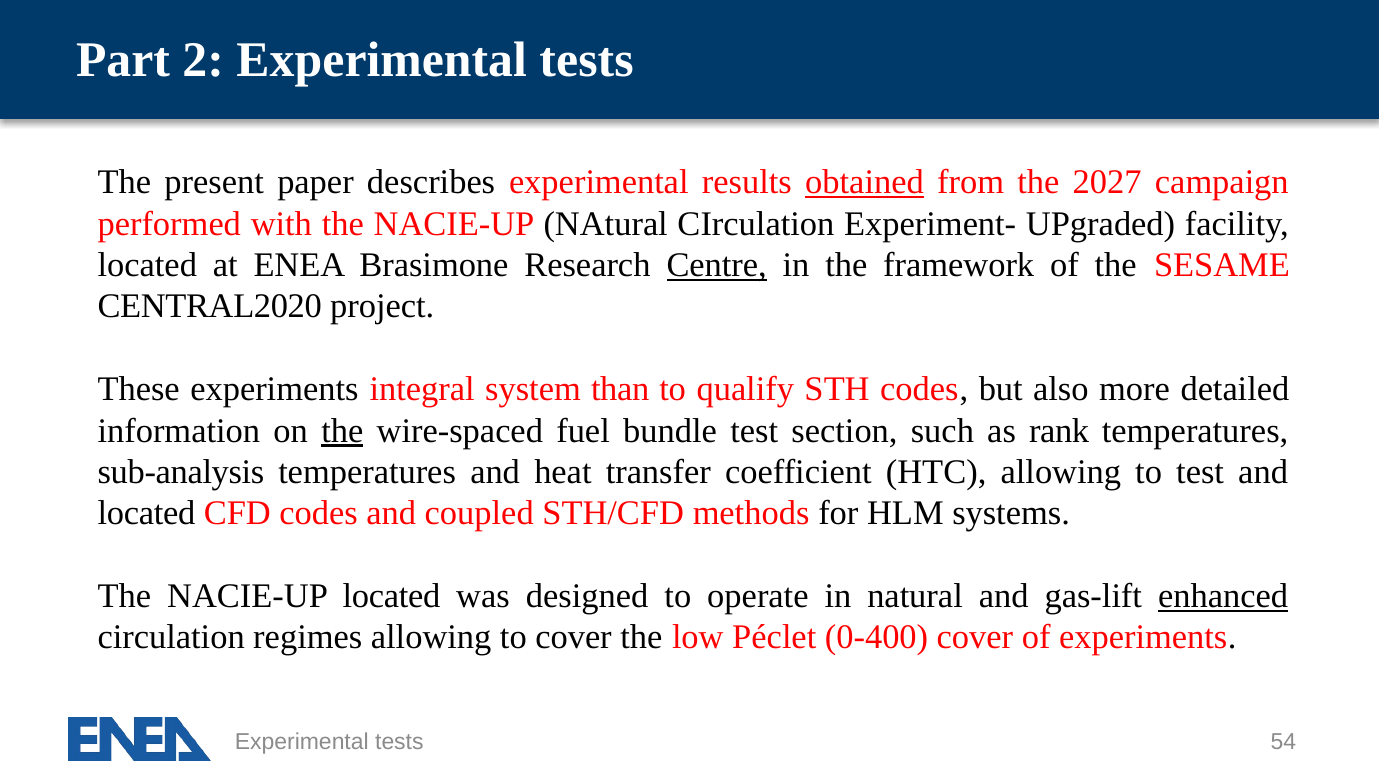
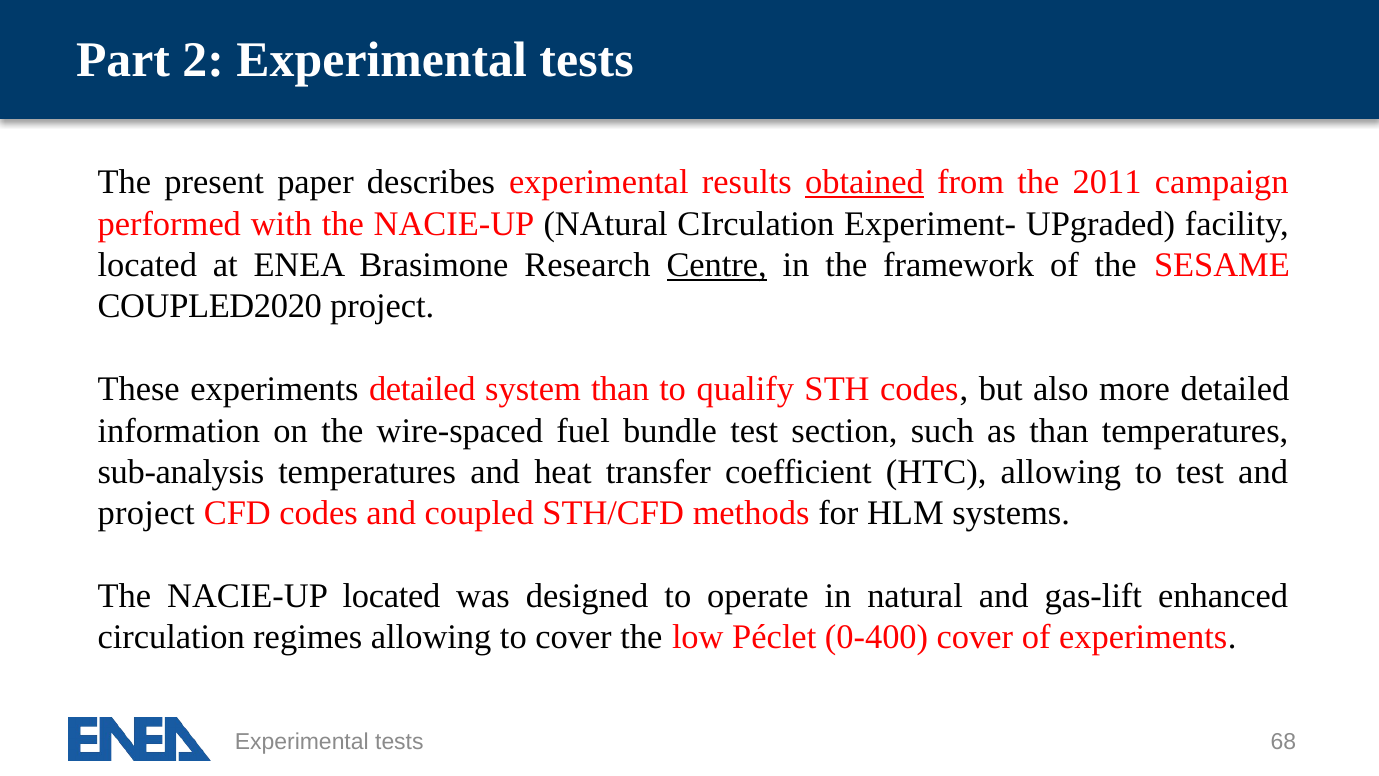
2027: 2027 -> 2011
CENTRAL2020: CENTRAL2020 -> COUPLED2020
experiments integral: integral -> detailed
the at (342, 431) underline: present -> none
as rank: rank -> than
located at (146, 513): located -> project
enhanced underline: present -> none
54: 54 -> 68
